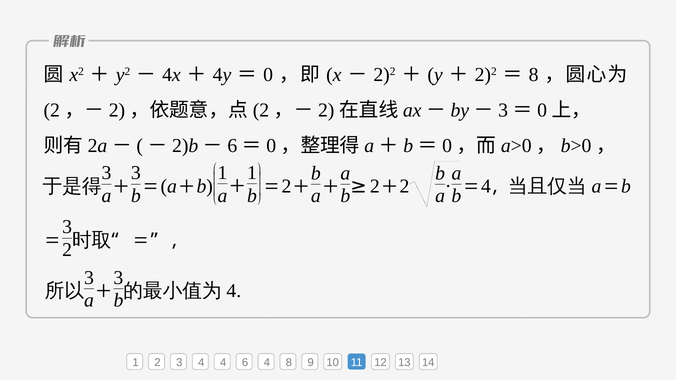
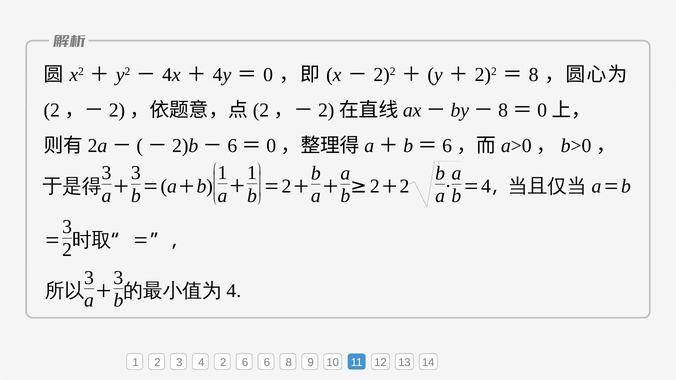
3 at (503, 110): 3 -> 8
0 at (447, 146): 0 -> 6
4 4: 4 -> 2
6 4: 4 -> 6
